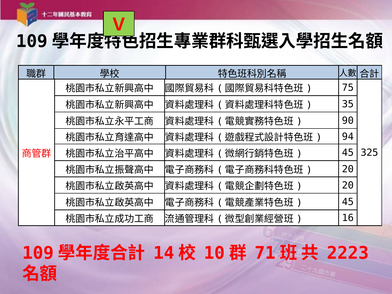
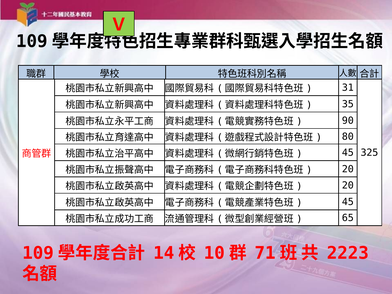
75: 75 -> 31
94: 94 -> 80
16: 16 -> 65
